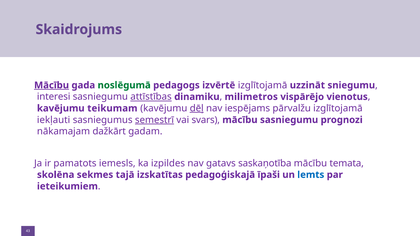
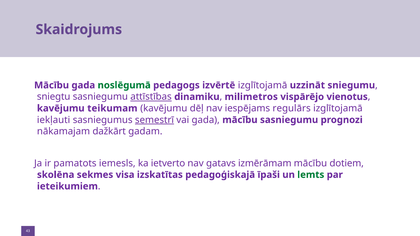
Mācību at (52, 85) underline: present -> none
interesi: interesi -> sniegtu
dēļ underline: present -> none
pārvalžu: pārvalžu -> regulārs
vai svars: svars -> gada
izpildes: izpildes -> ietverto
saskaņotība: saskaņotība -> izmērāmam
temata: temata -> dotiem
tajā: tajā -> visa
lemts colour: blue -> green
